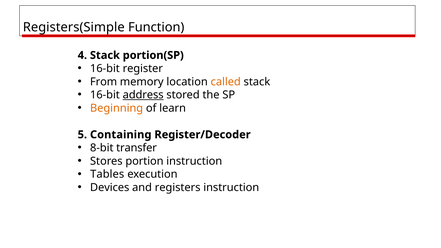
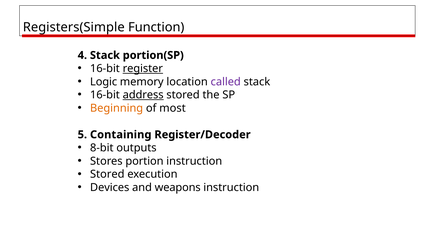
register underline: none -> present
From: From -> Logic
called colour: orange -> purple
learn: learn -> most
transfer: transfer -> outputs
Tables at (107, 174): Tables -> Stored
registers: registers -> weapons
